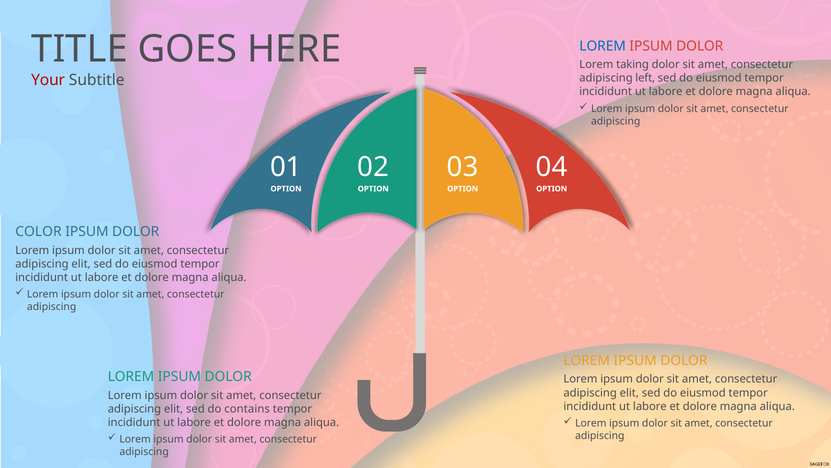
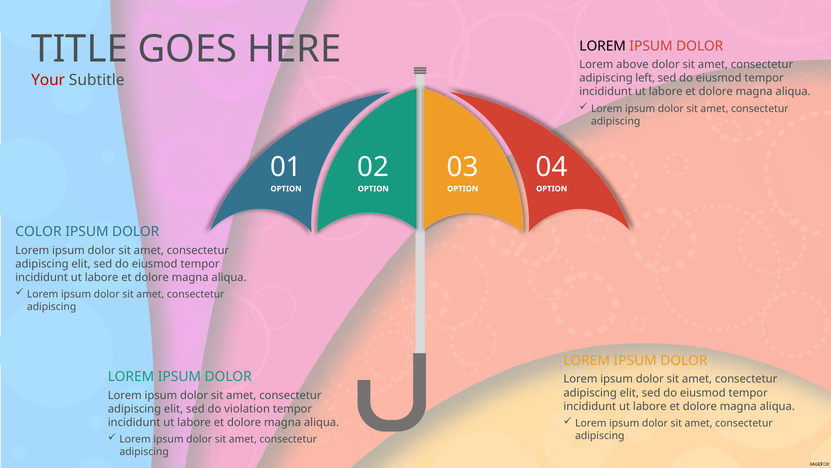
LOREM at (603, 46) colour: blue -> black
taking: taking -> above
contains: contains -> violation
